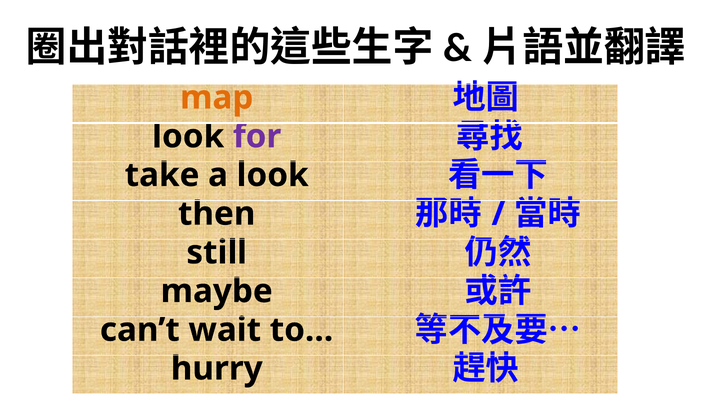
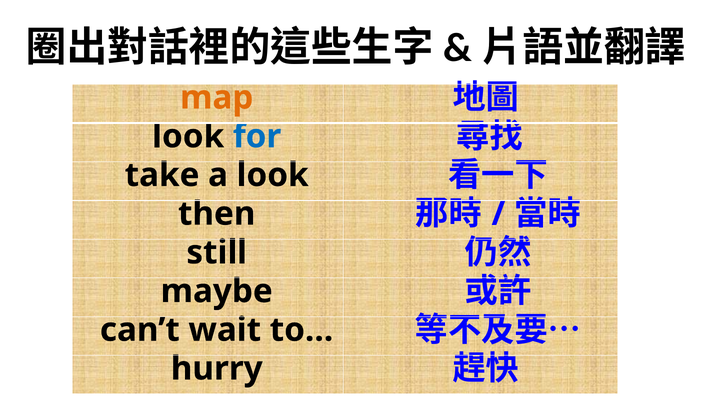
for colour: purple -> blue
